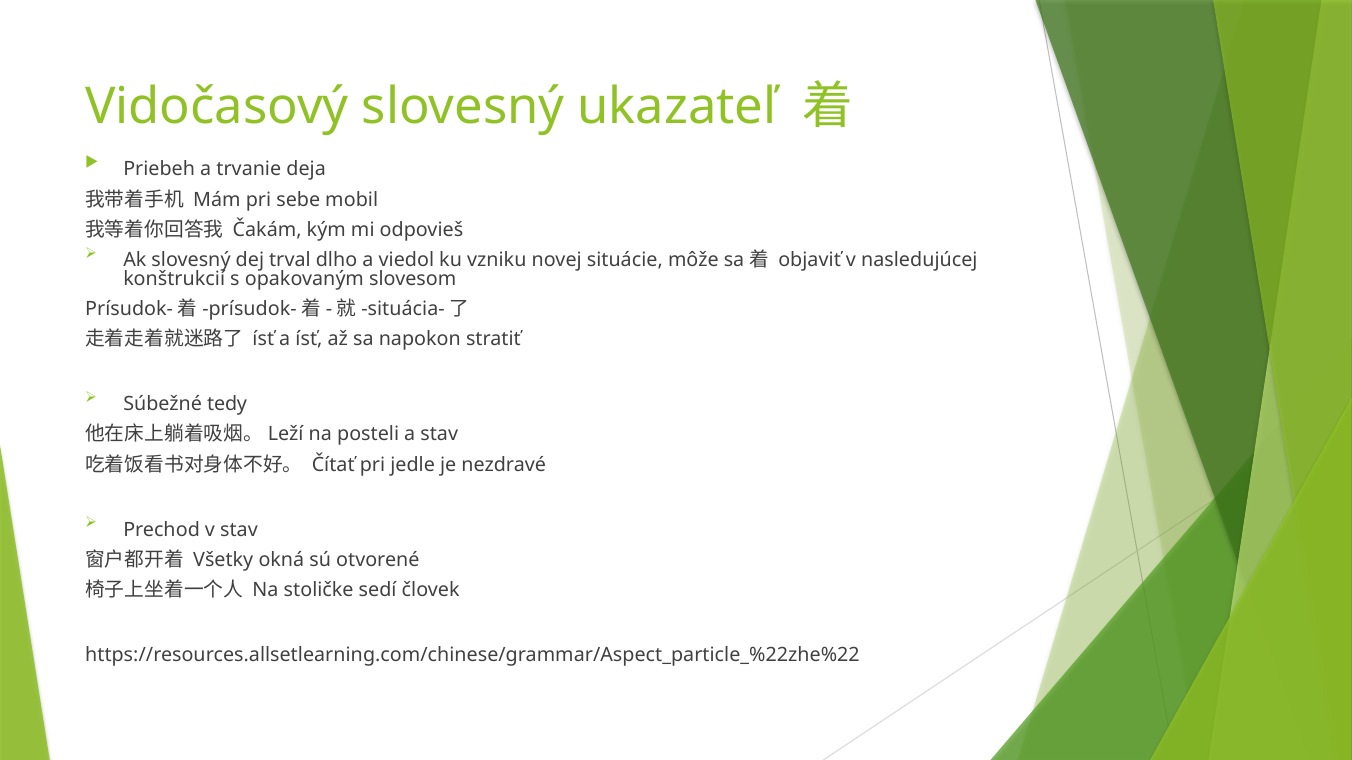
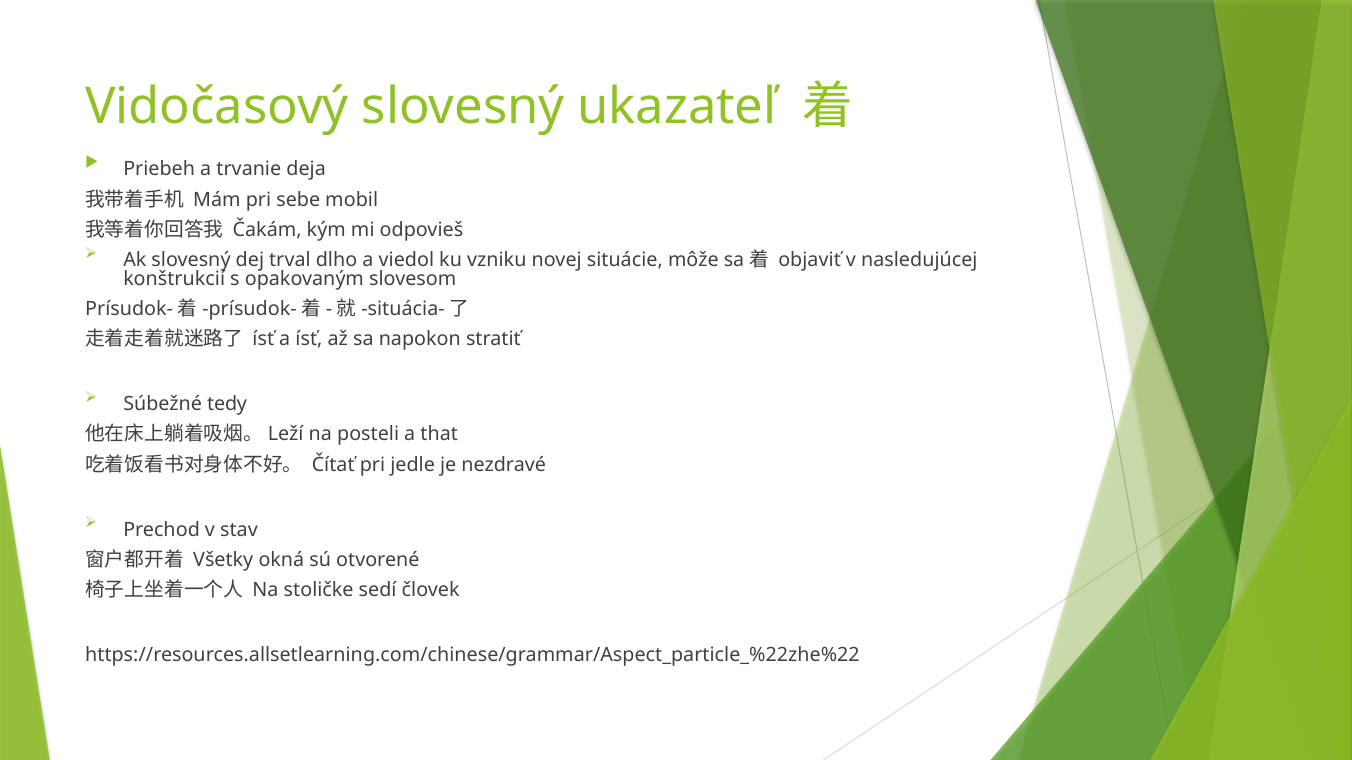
a stav: stav -> that
